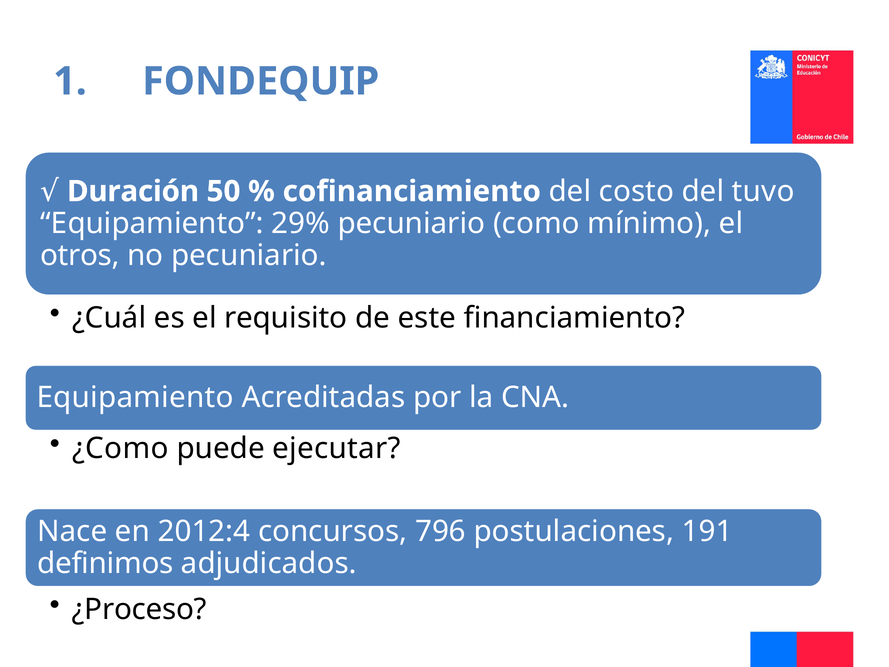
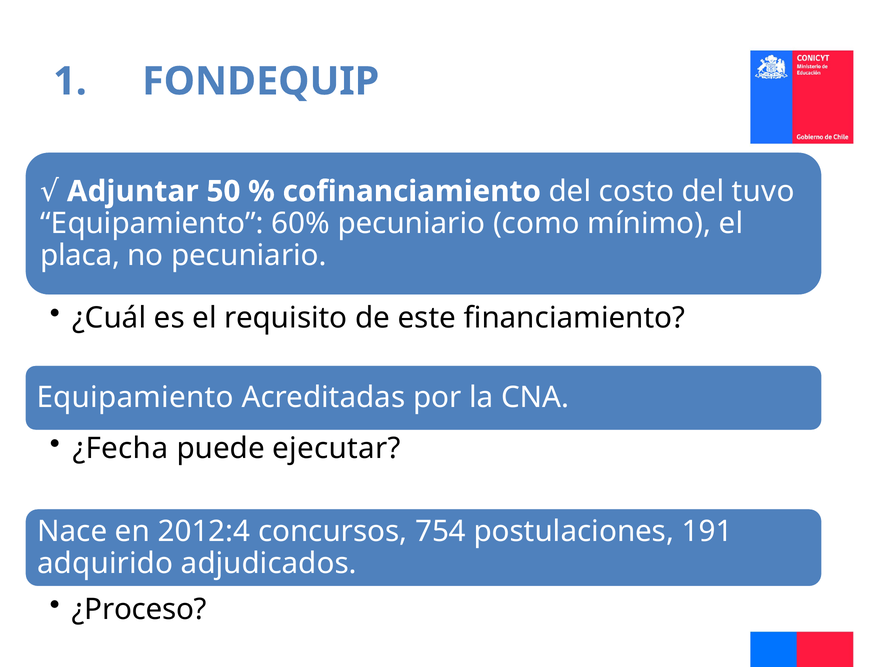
Duración: Duración -> Adjuntar
29%: 29% -> 60%
otros: otros -> placa
¿Como: ¿Como -> ¿Fecha
796: 796 -> 754
definimos: definimos -> adquirido
